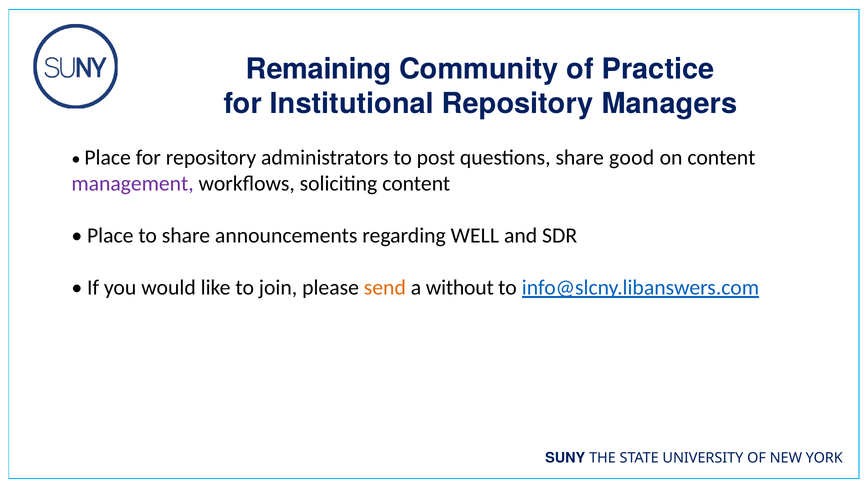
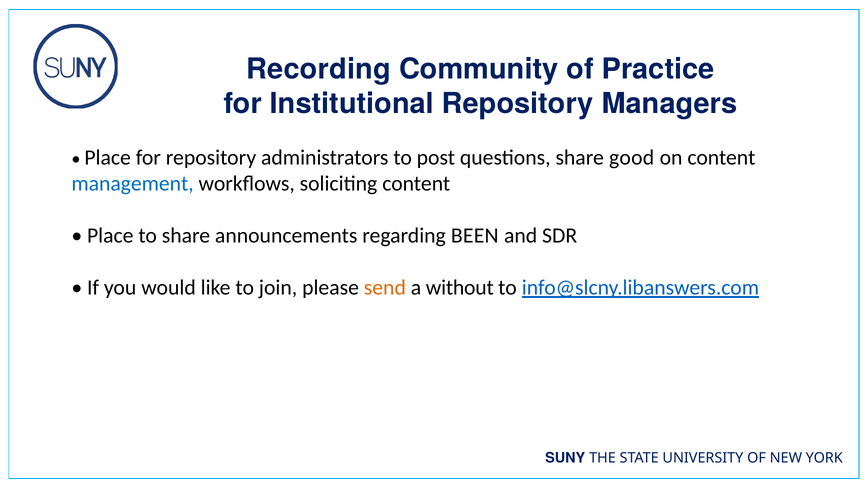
Remaining: Remaining -> Recording
management colour: purple -> blue
WELL: WELL -> BEEN
